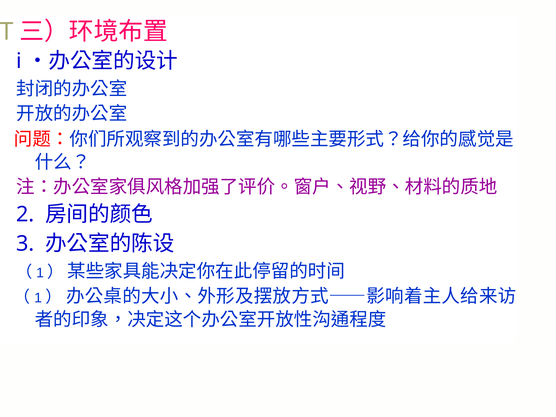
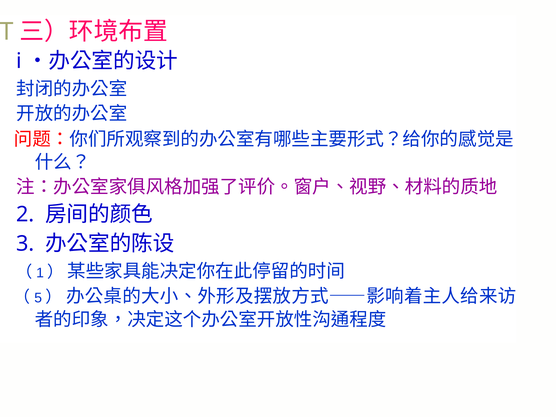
1: 1 -> 5
